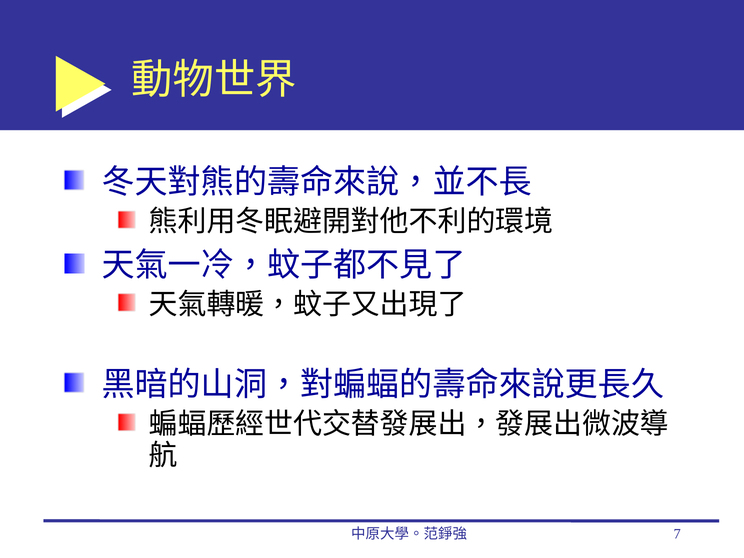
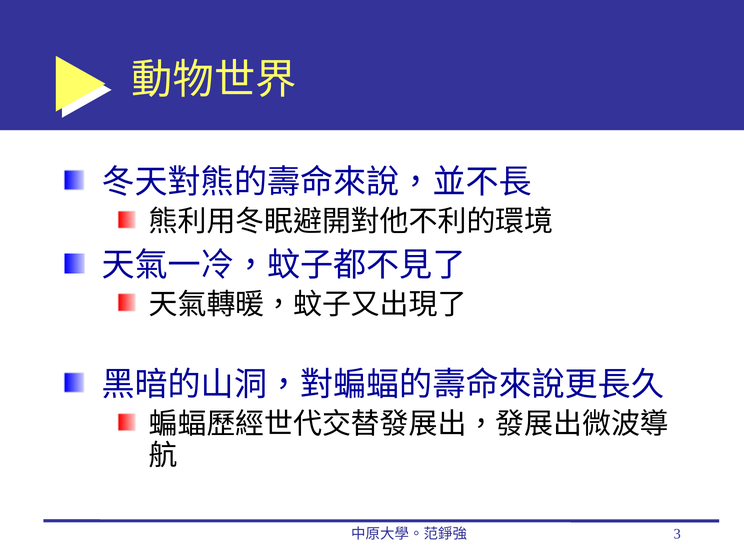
7: 7 -> 3
